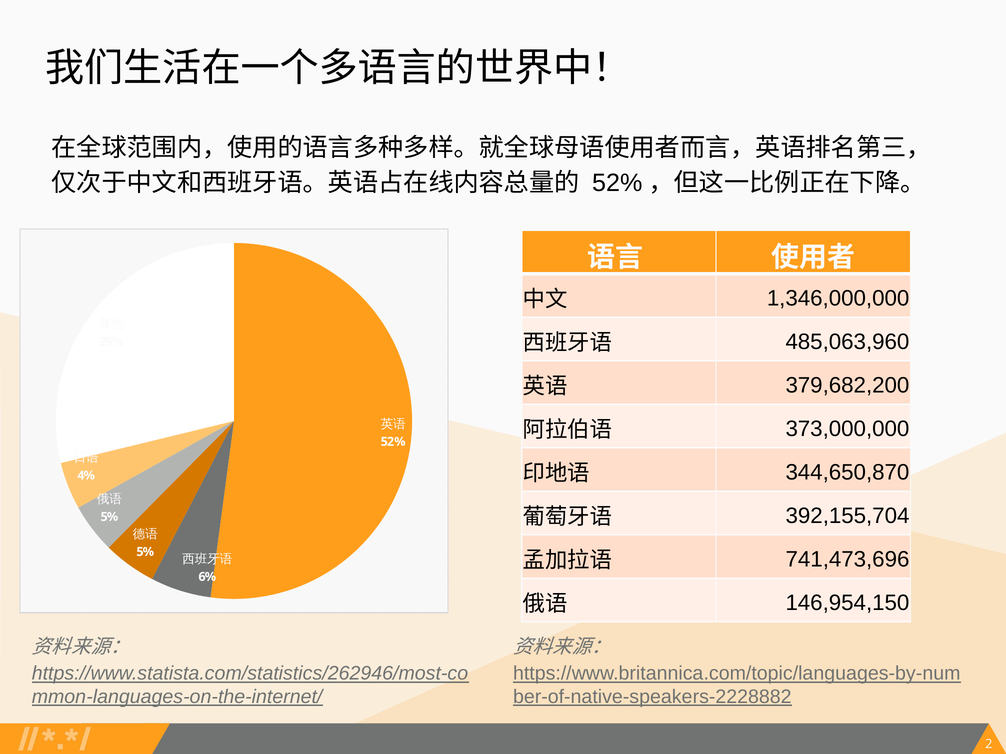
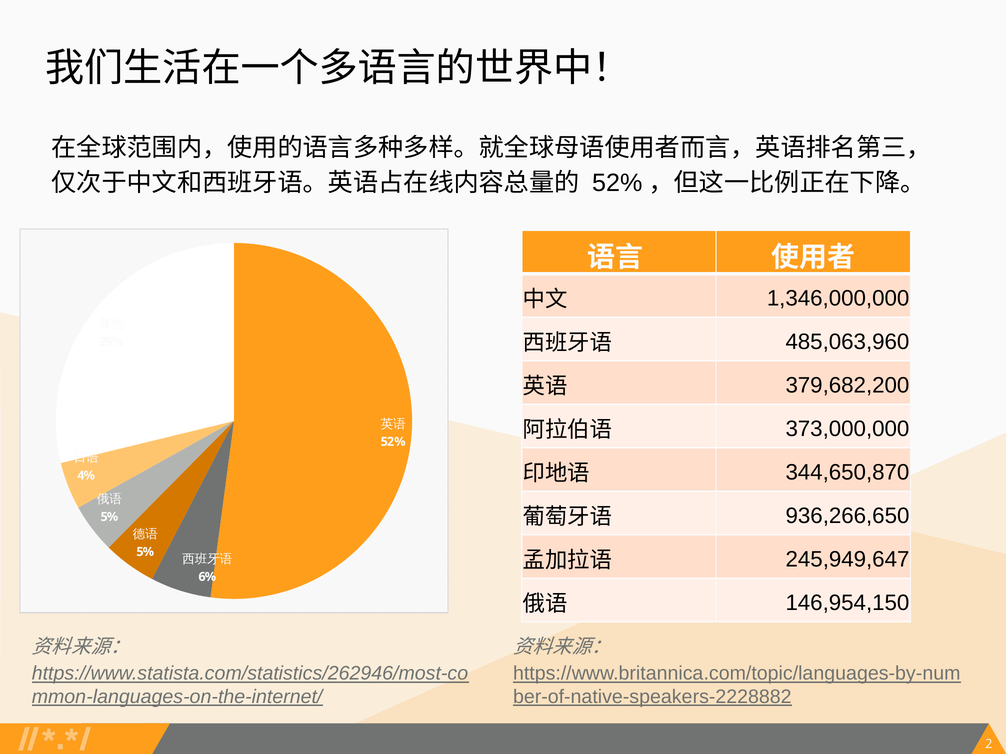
392,155,704: 392,155,704 -> 936,266,650
741,473,696: 741,473,696 -> 245,949,647
